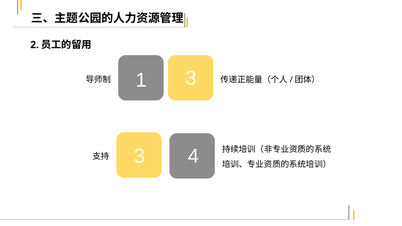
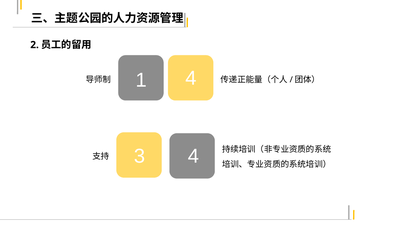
1 3: 3 -> 4
